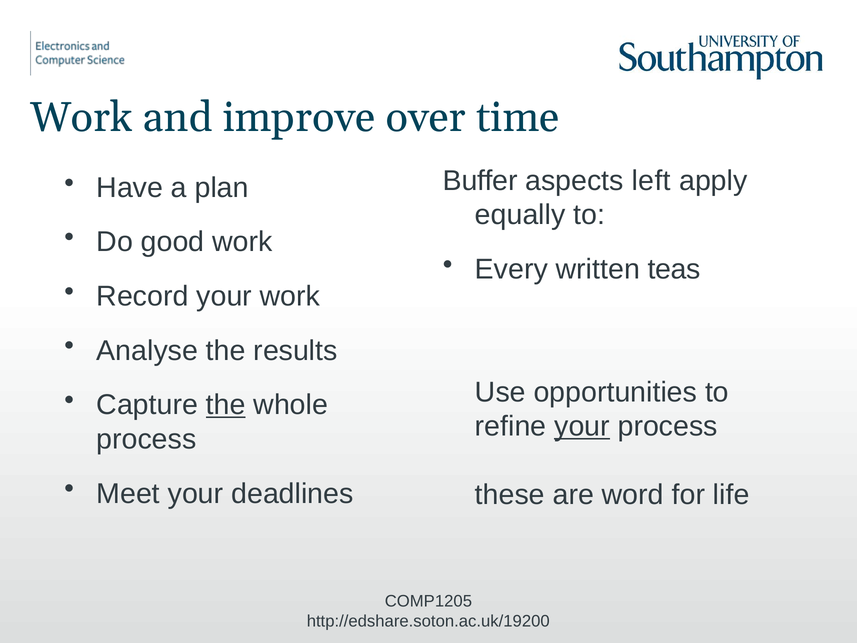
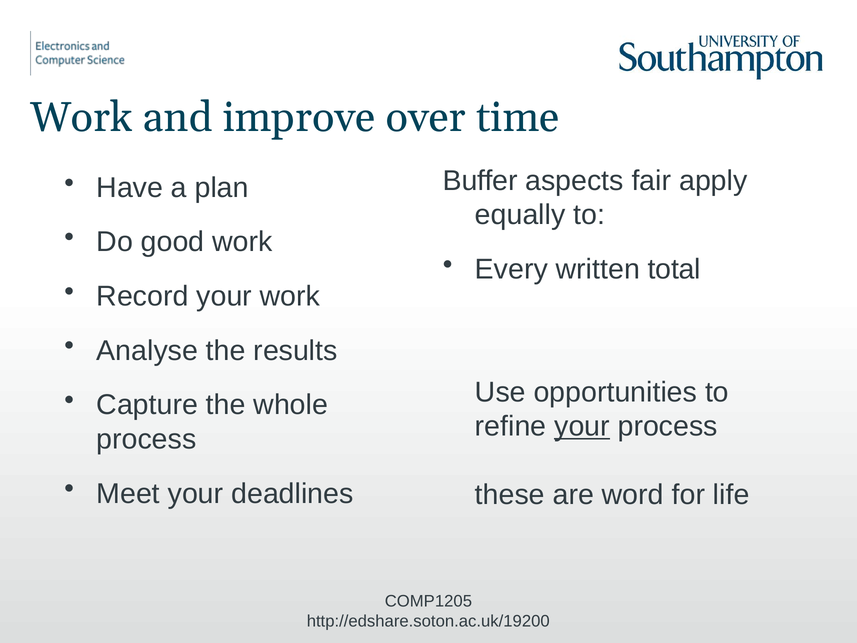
left: left -> fair
teas: teas -> total
the at (226, 405) underline: present -> none
